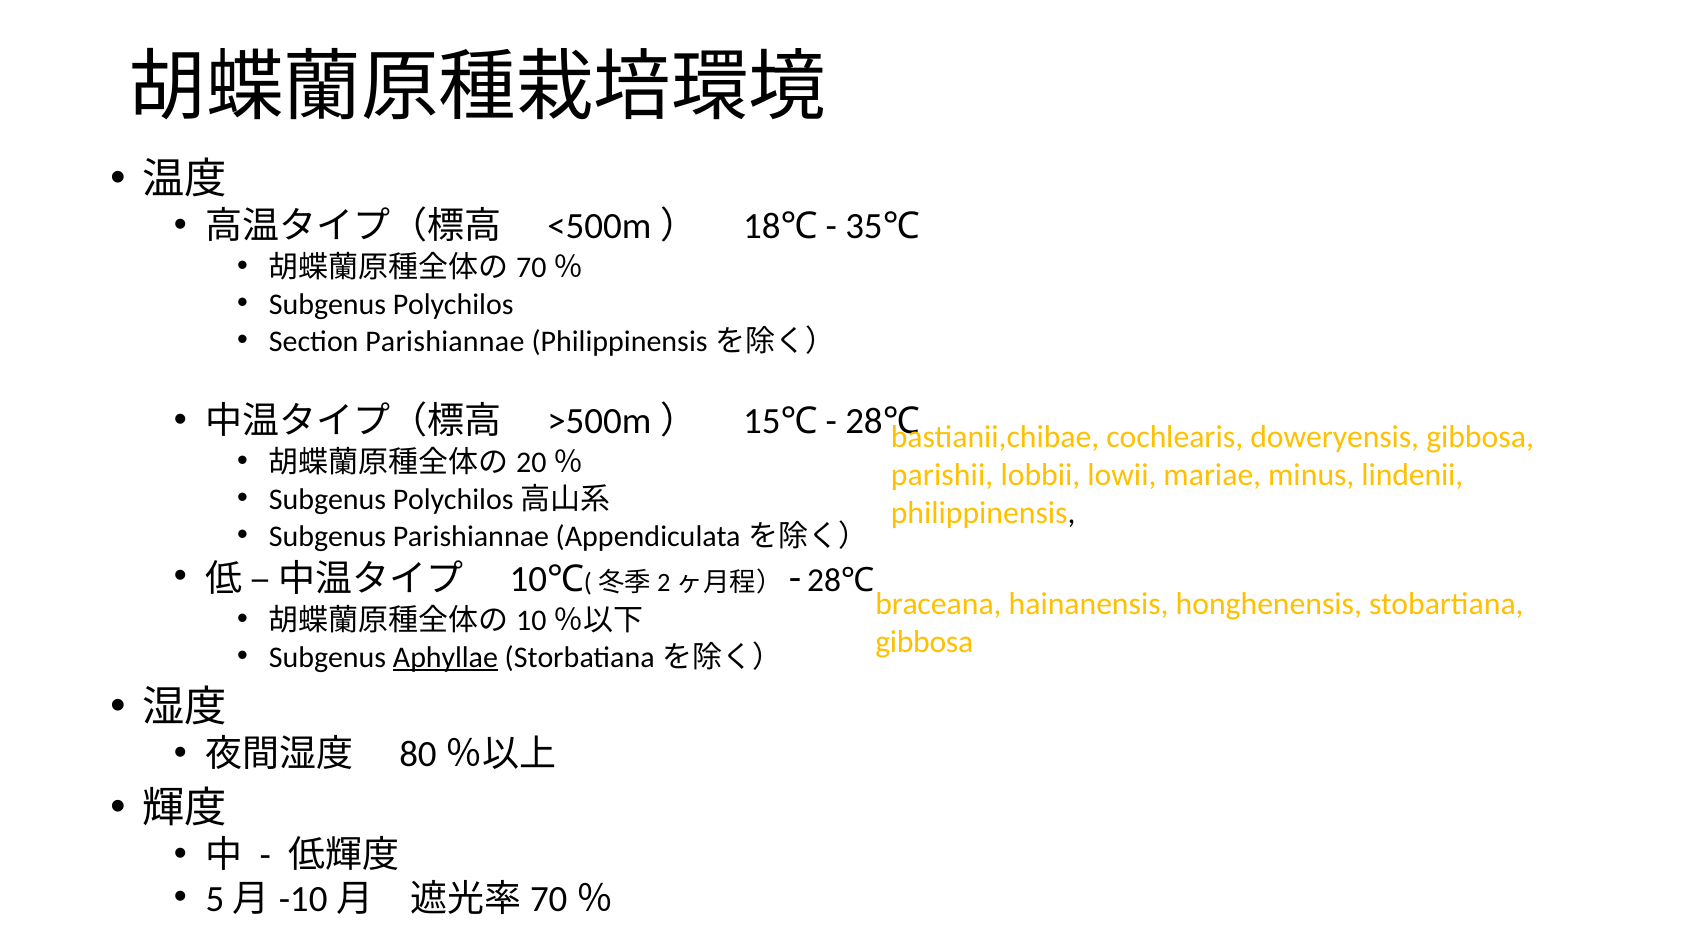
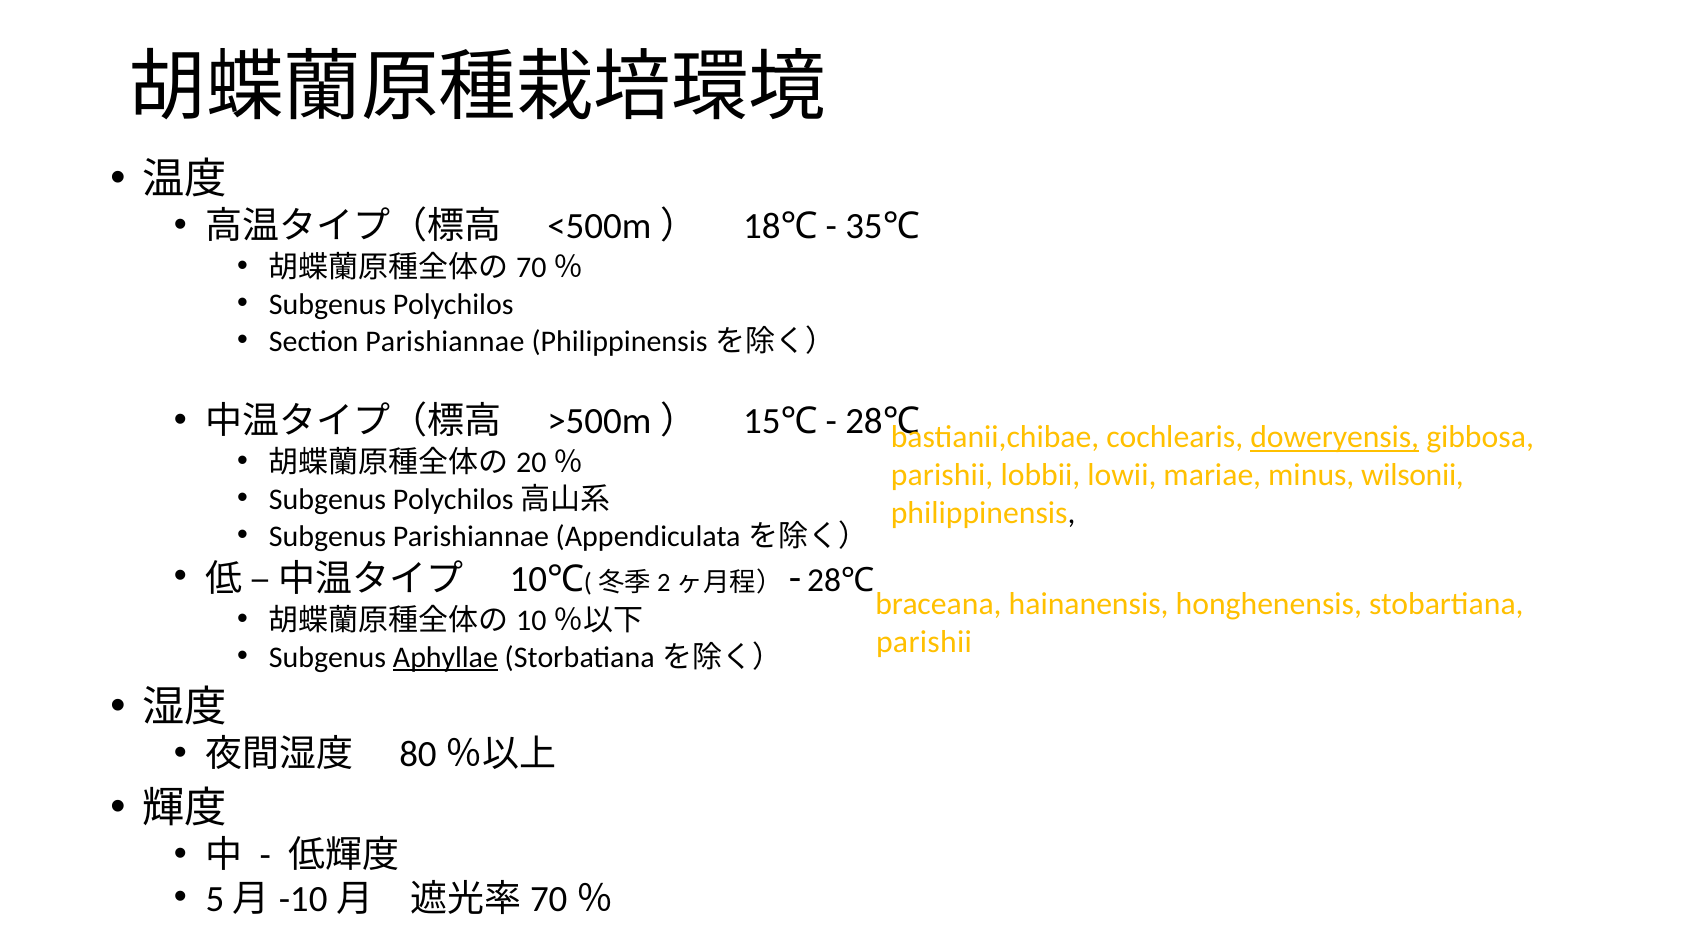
doweryensis underline: none -> present
lindenii: lindenii -> wilsonii
gibbosa at (924, 642): gibbosa -> parishii
